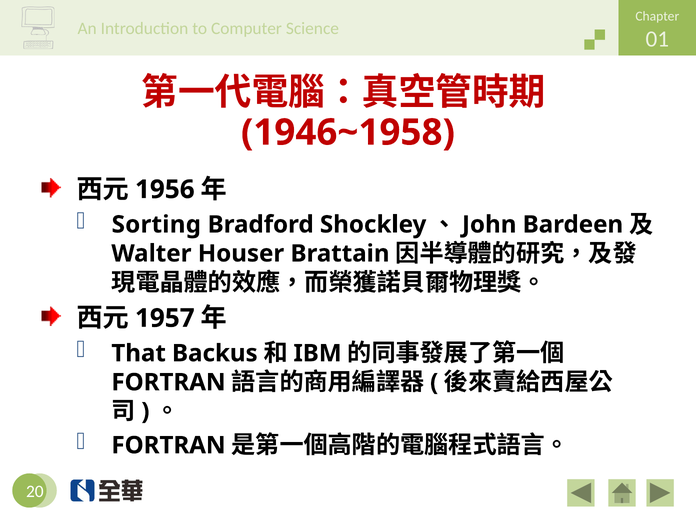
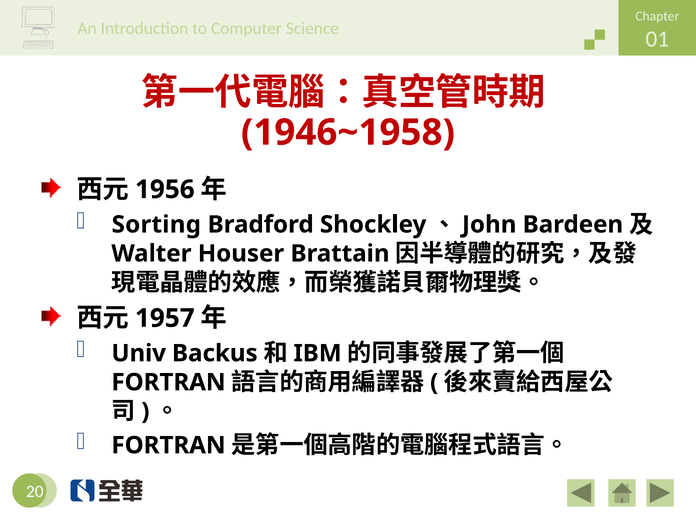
That: That -> Univ
